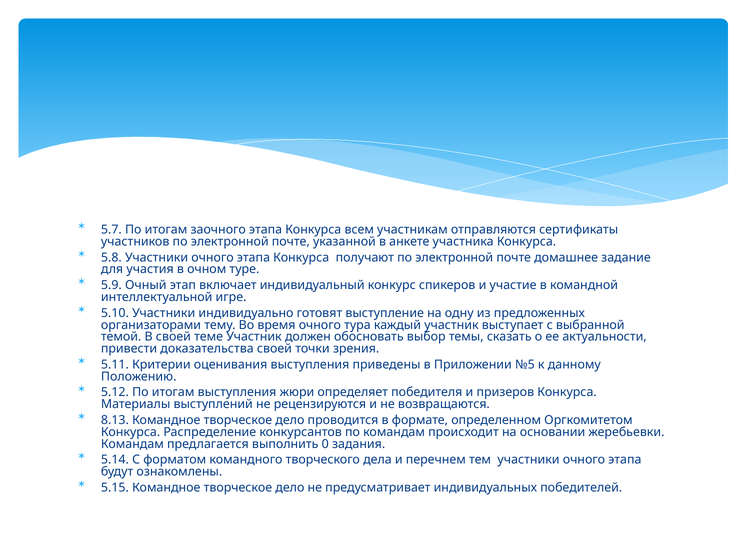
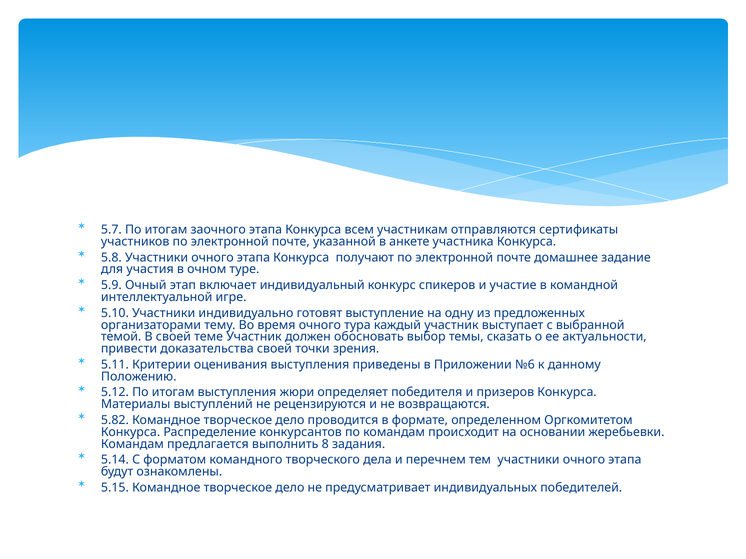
№5: №5 -> №6
8.13: 8.13 -> 5.82
0: 0 -> 8
